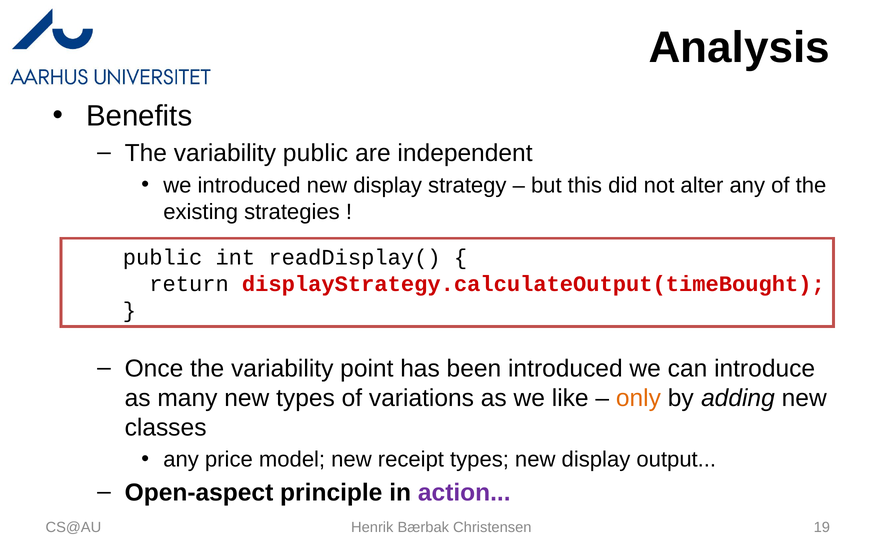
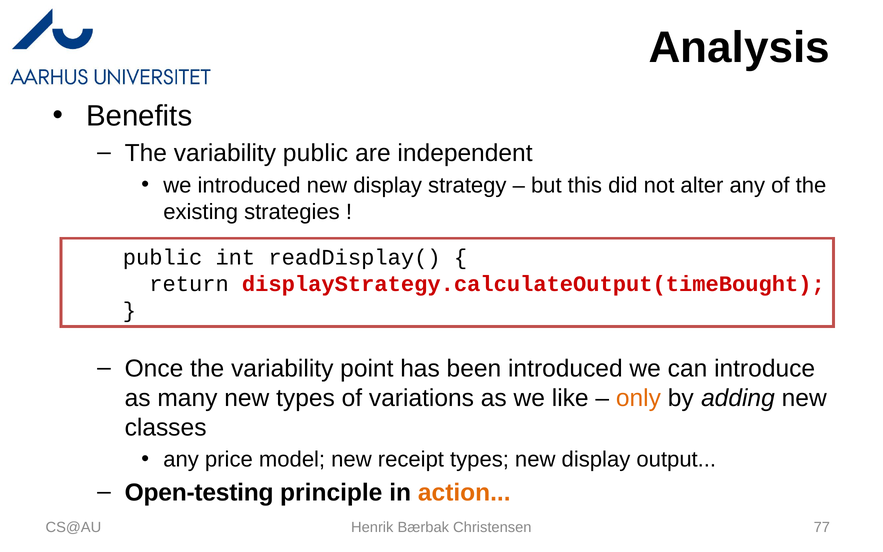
Open-aspect: Open-aspect -> Open-testing
action colour: purple -> orange
19: 19 -> 77
